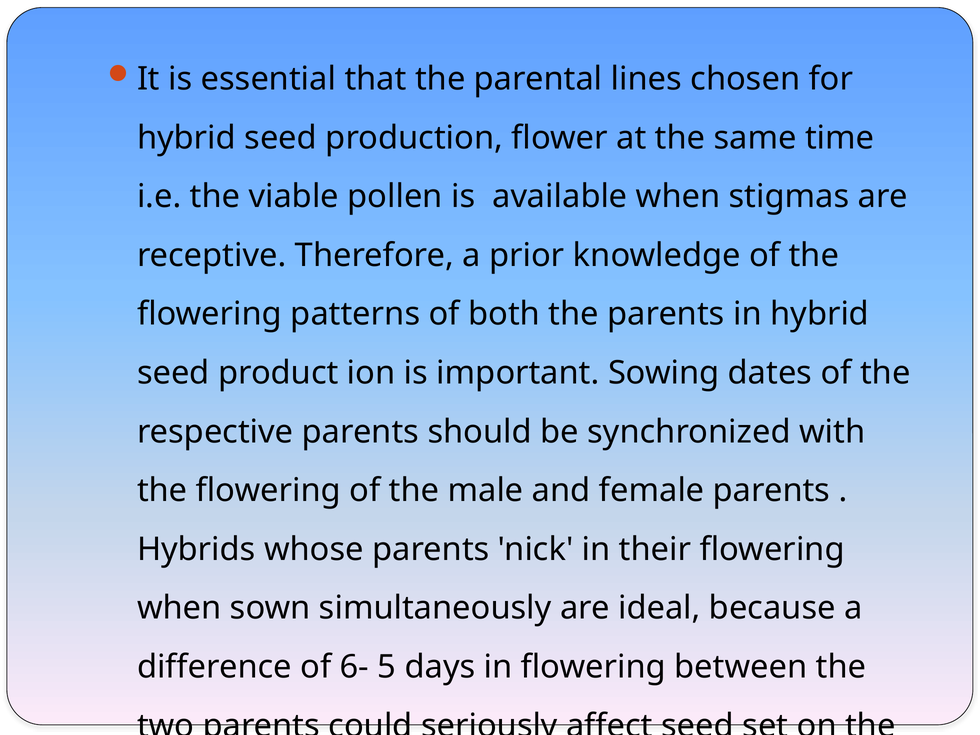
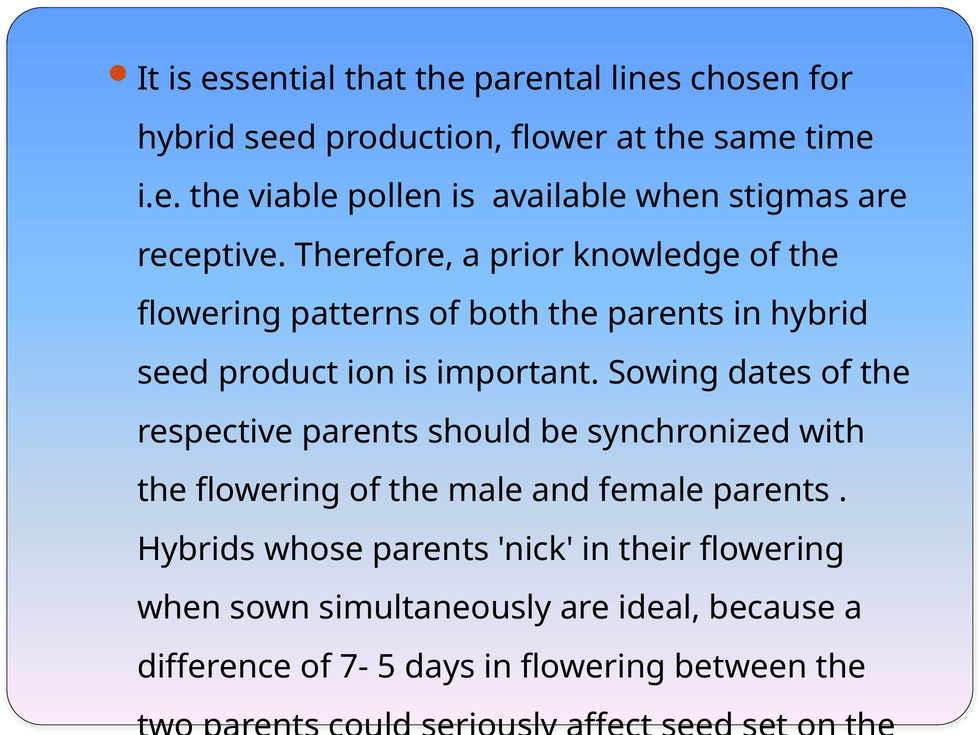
6-: 6- -> 7-
